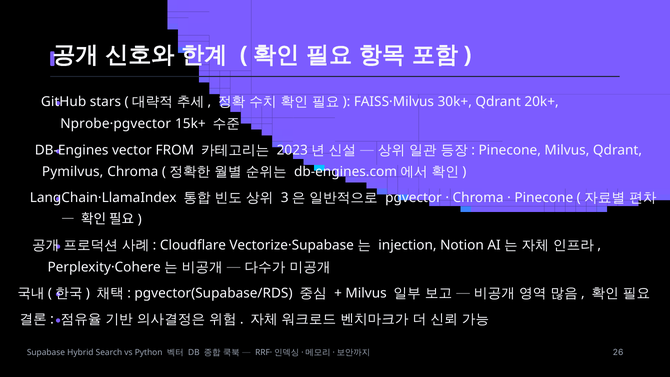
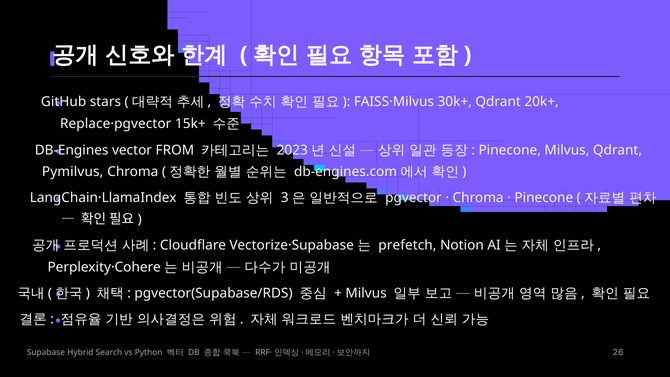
Nprobe·pgvector: Nprobe·pgvector -> Replace·pgvector
injection: injection -> prefetch
